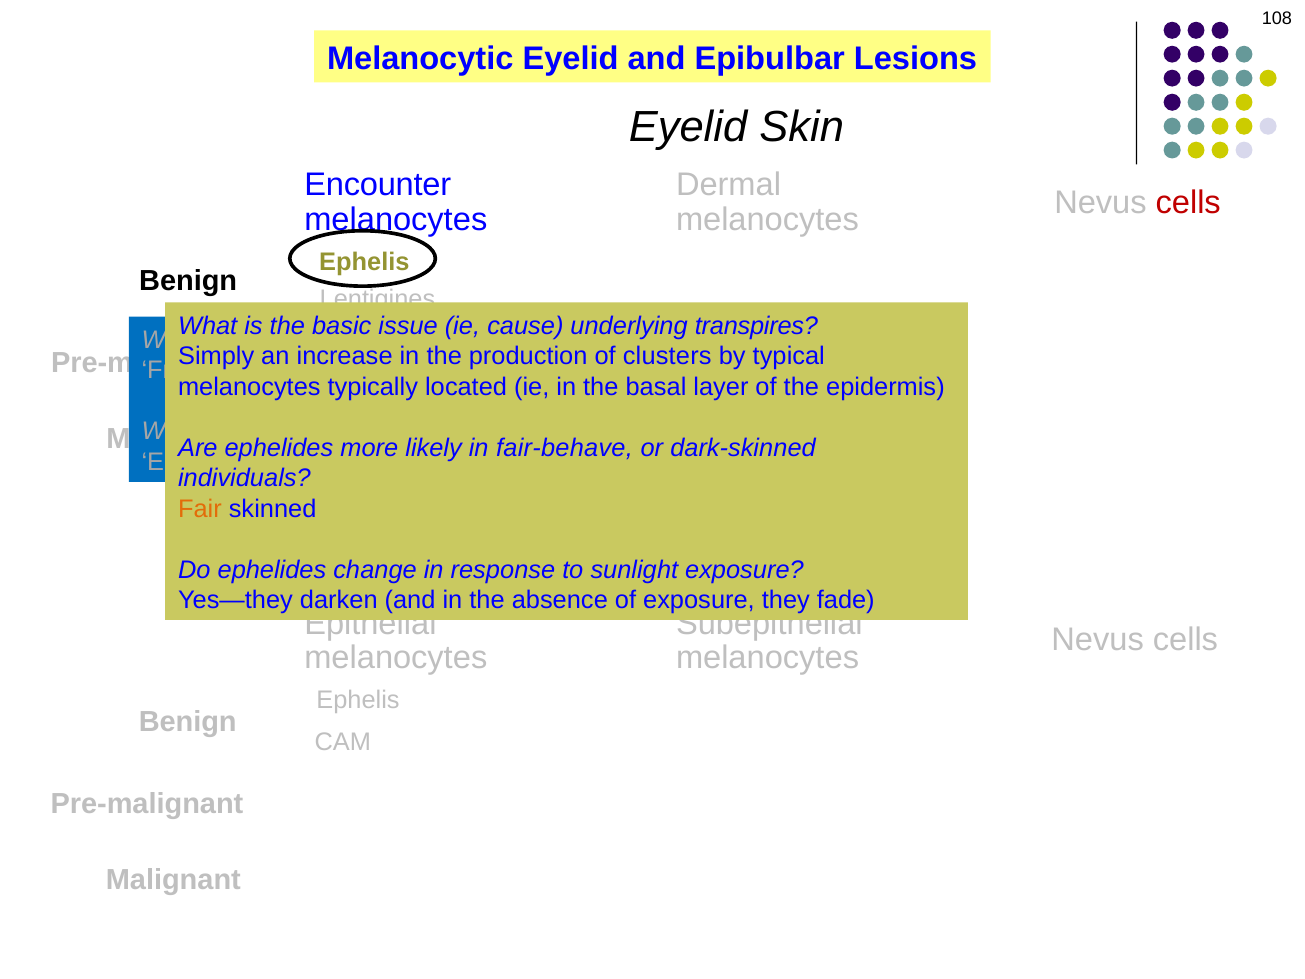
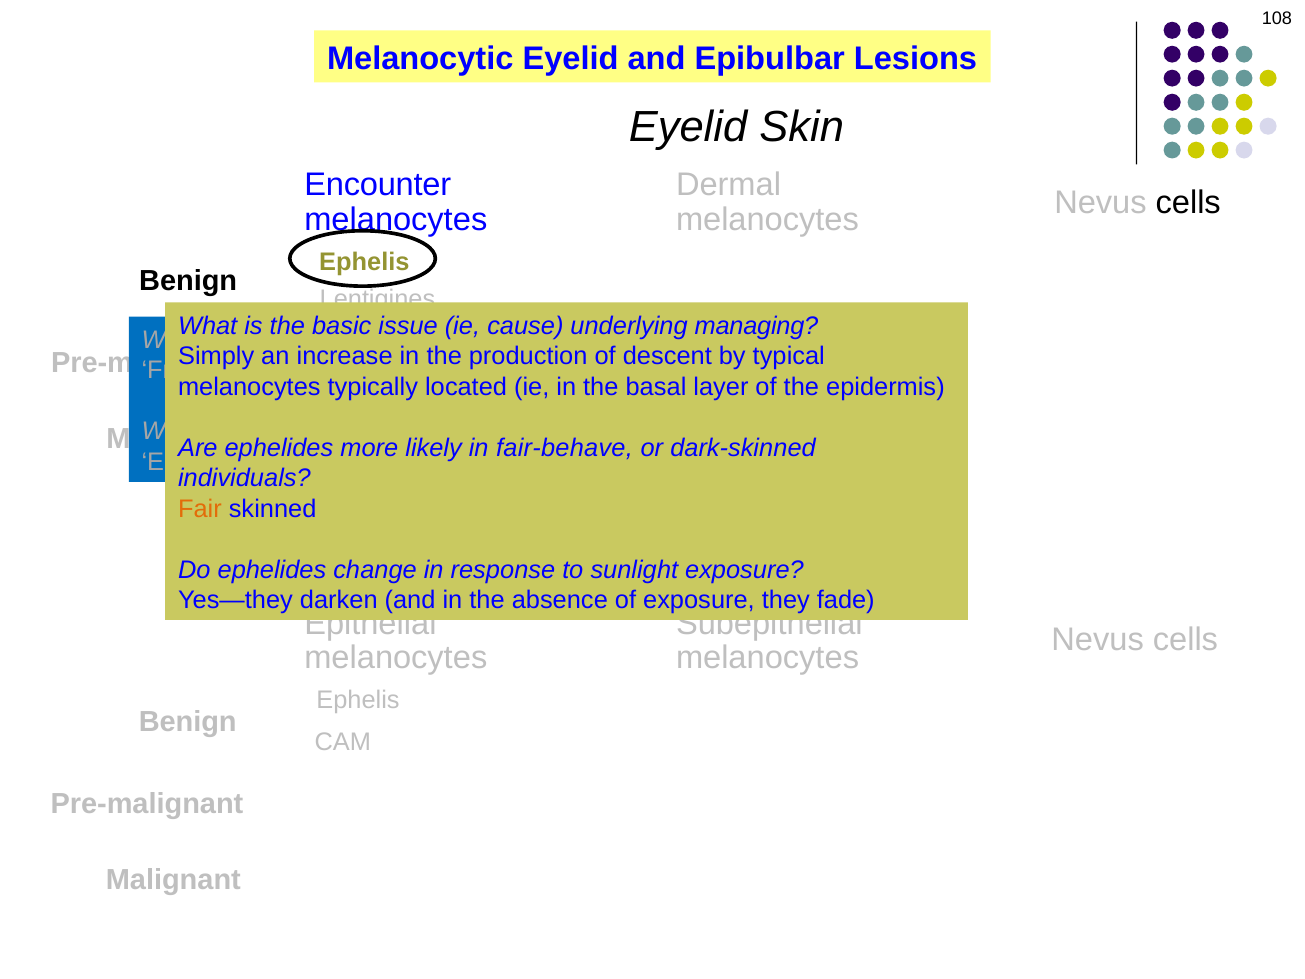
cells at (1188, 202) colour: red -> black
transpires: transpires -> managing
clusters: clusters -> descent
